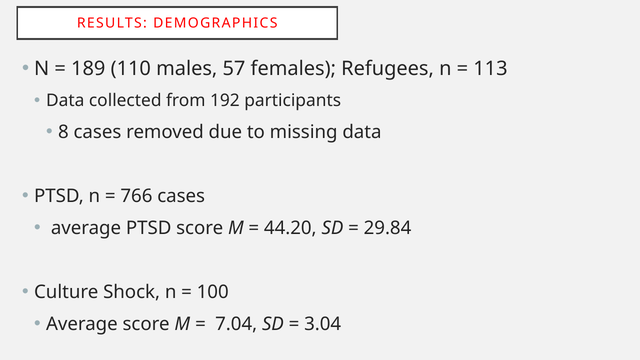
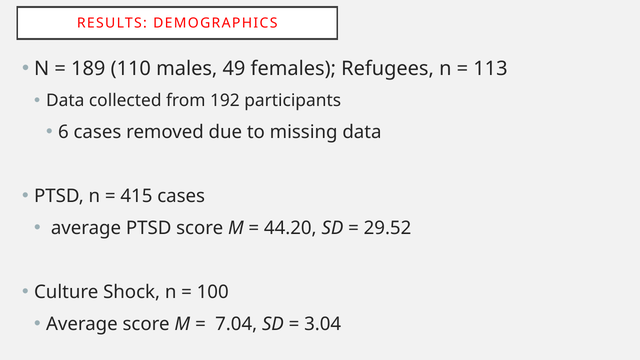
57: 57 -> 49
8: 8 -> 6
766: 766 -> 415
29.84: 29.84 -> 29.52
